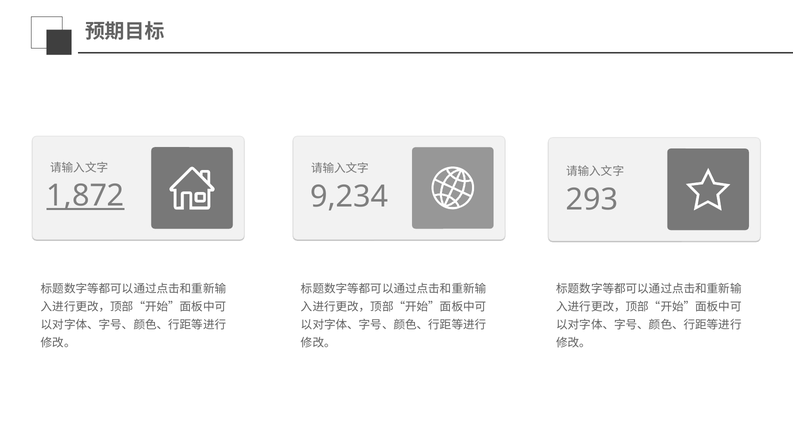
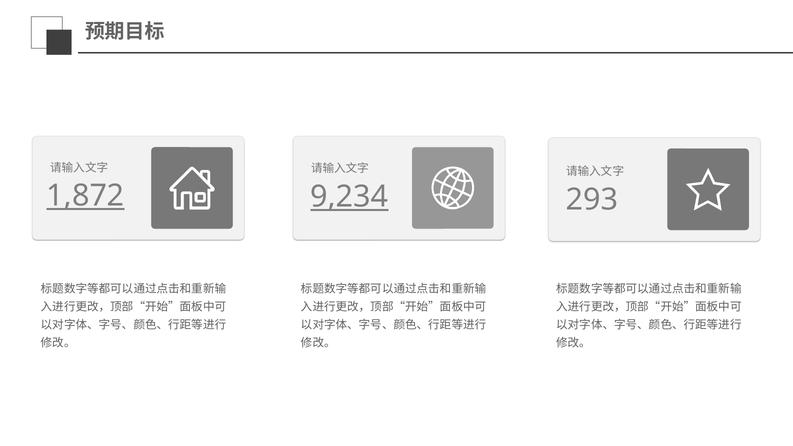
9,234 underline: none -> present
